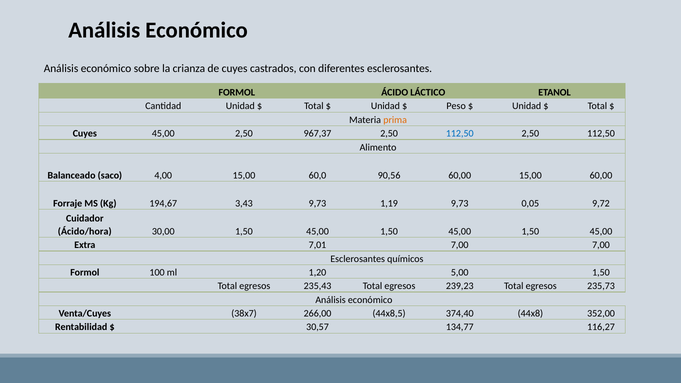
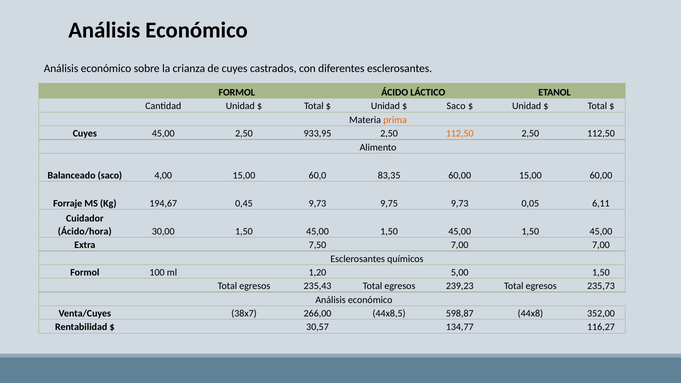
Peso at (456, 106): Peso -> Saco
967,37: 967,37 -> 933,95
112,50 at (460, 134) colour: blue -> orange
90,56: 90,56 -> 83,35
3,43: 3,43 -> 0,45
1,19: 1,19 -> 9,75
9,72: 9,72 -> 6,11
7,01: 7,01 -> 7,50
374,40: 374,40 -> 598,87
